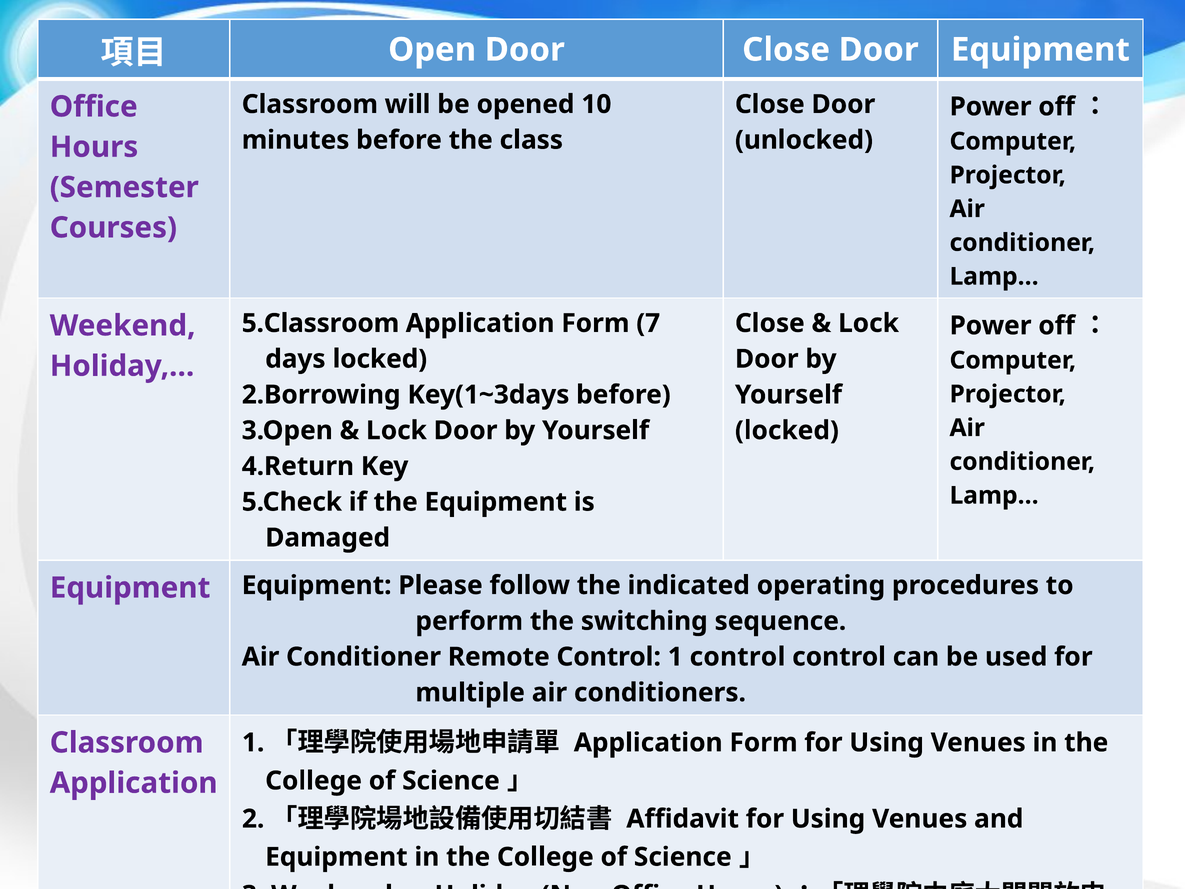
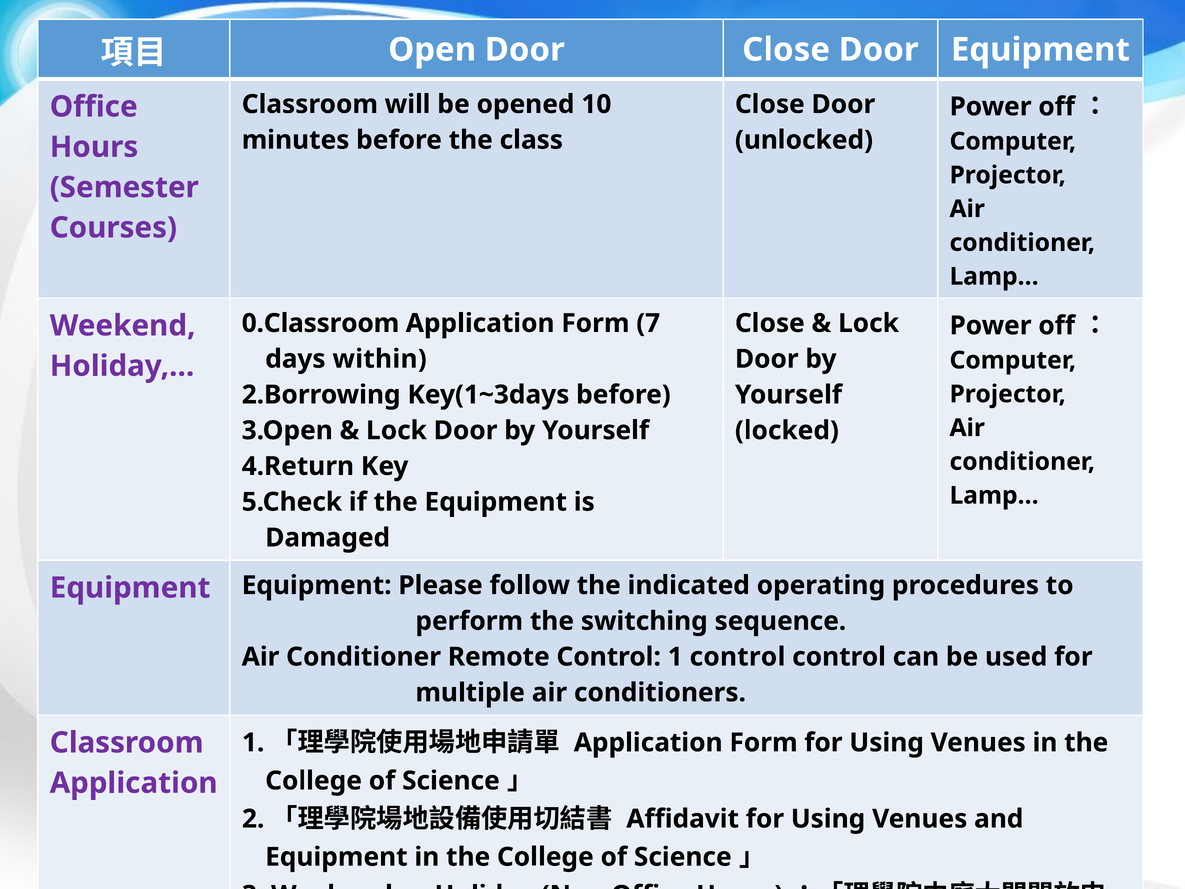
5.Classroom: 5.Classroom -> 0.Classroom
days locked: locked -> within
